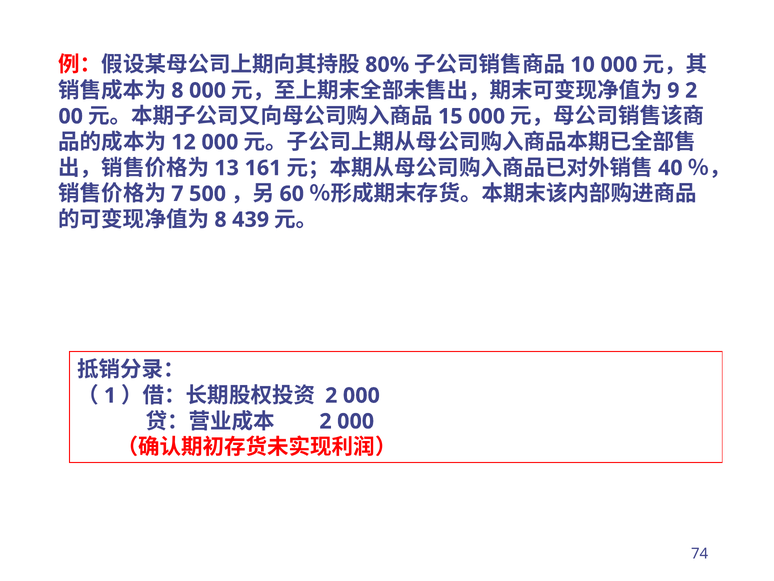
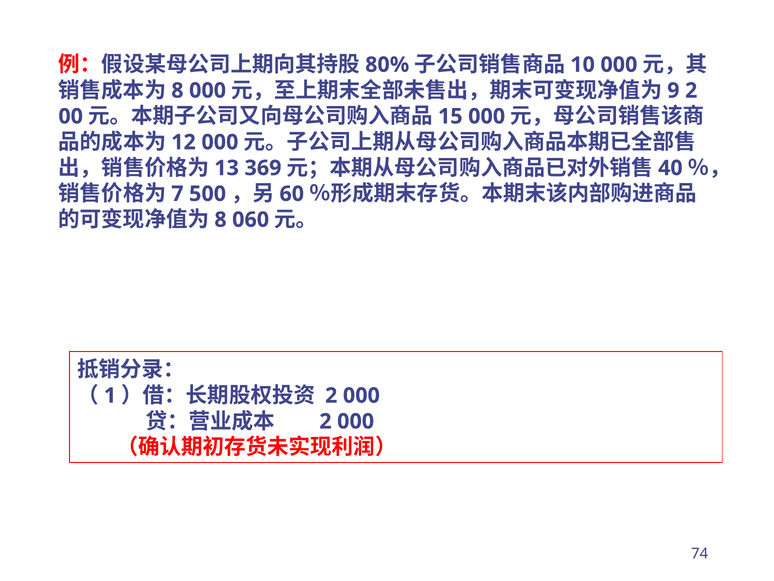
161: 161 -> 369
439: 439 -> 060
